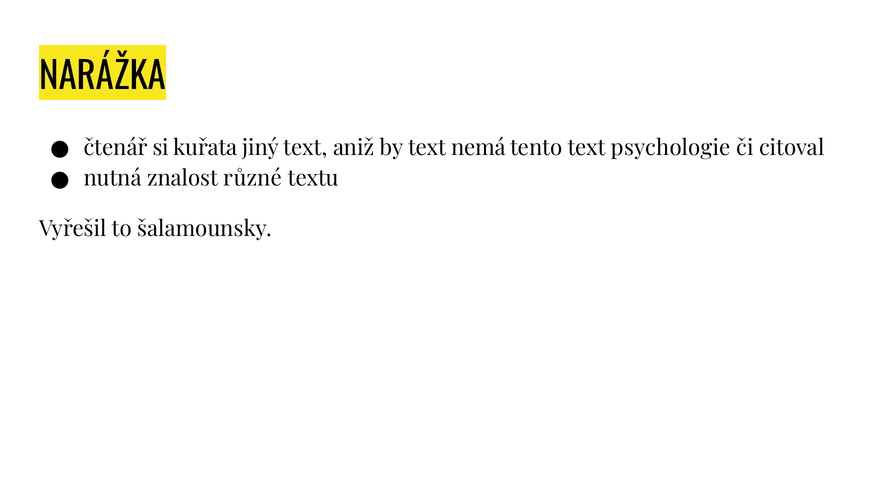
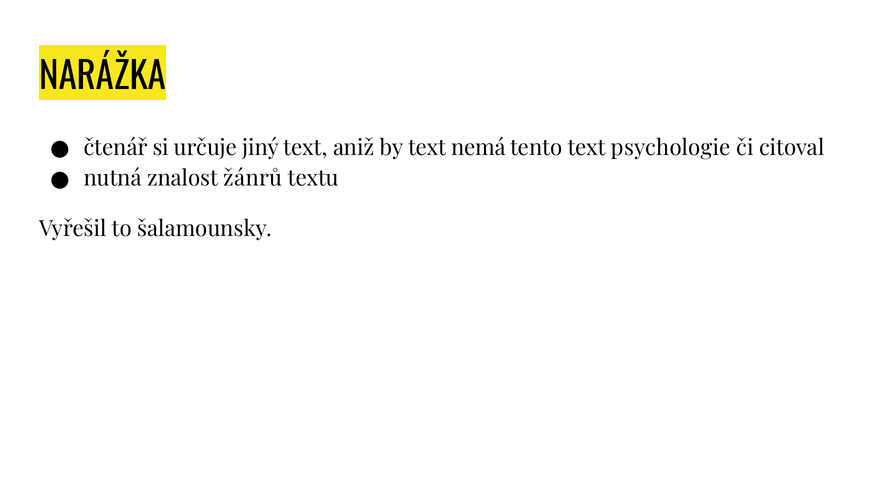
kuřata: kuřata -> určuje
různé: různé -> žánrů
